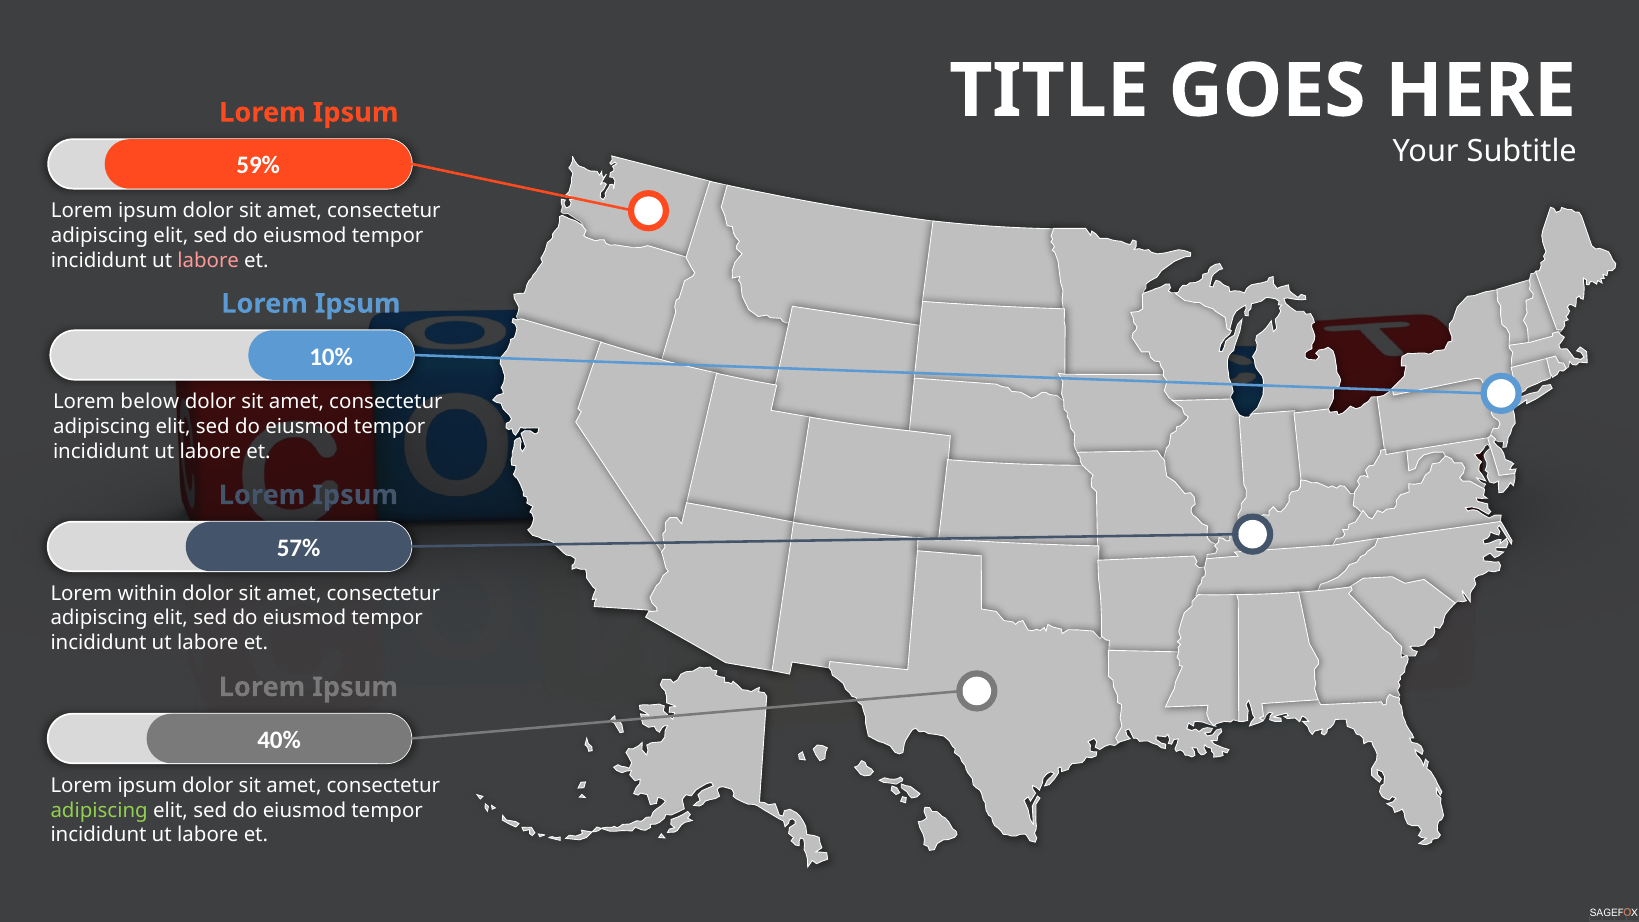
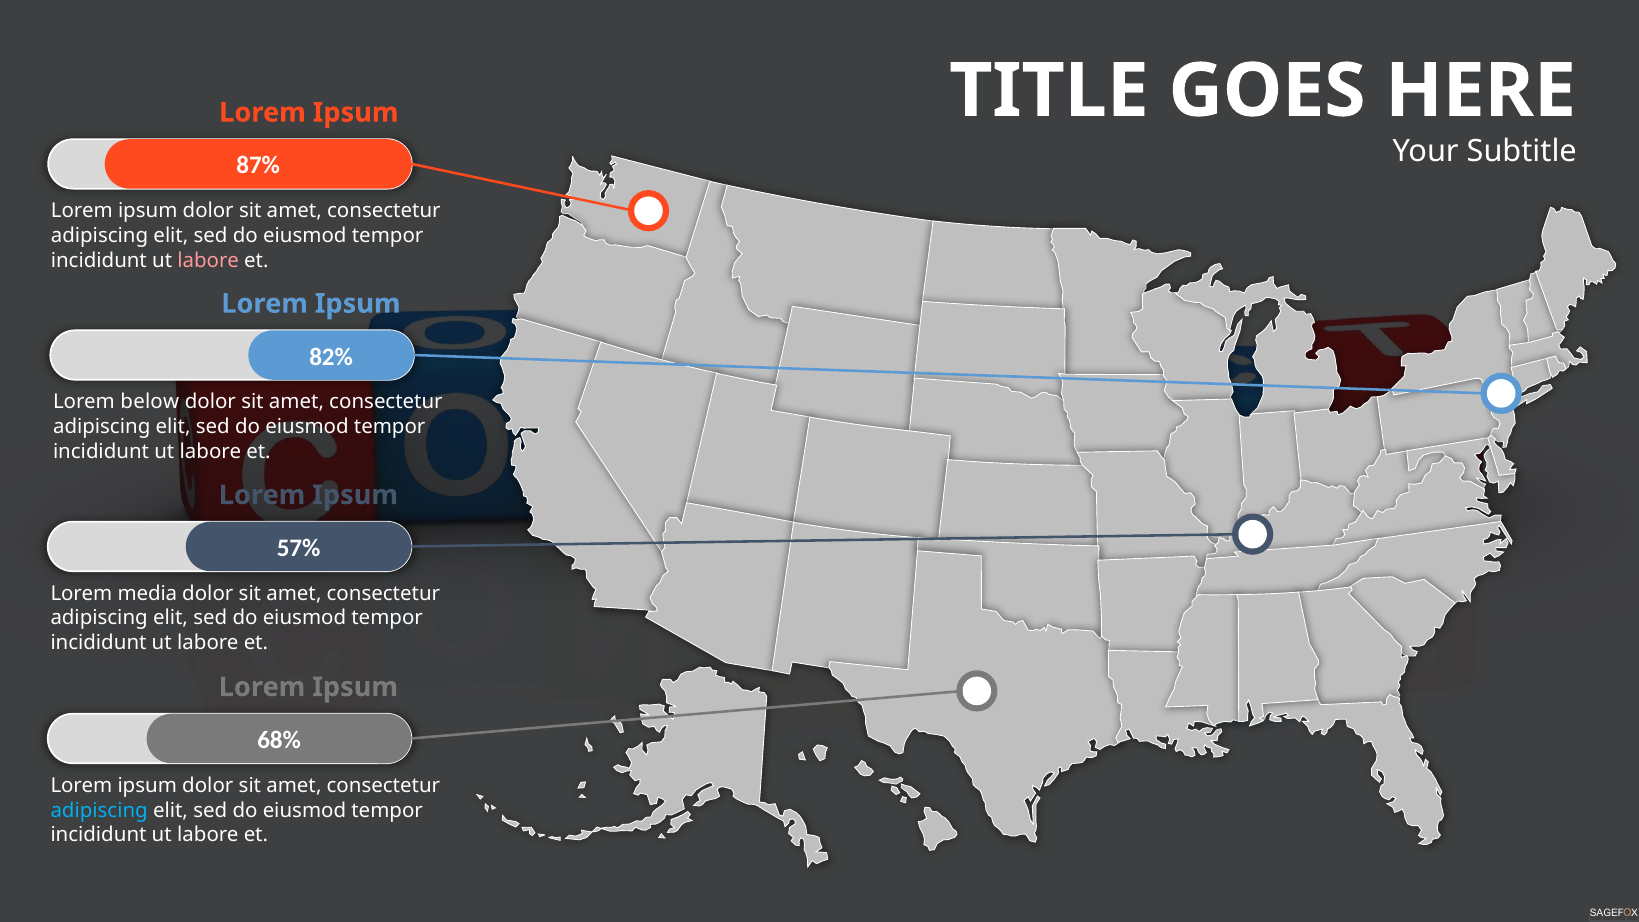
59%: 59% -> 87%
10%: 10% -> 82%
within: within -> media
40%: 40% -> 68%
adipiscing at (99, 810) colour: light green -> light blue
